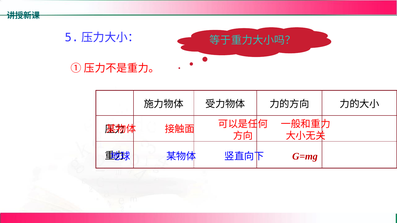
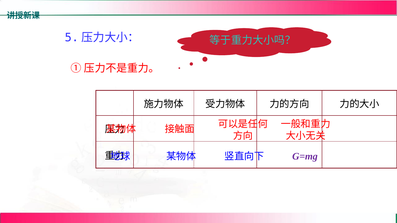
G=mg colour: red -> purple
